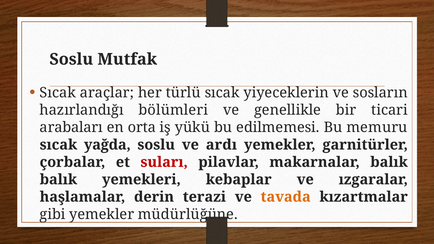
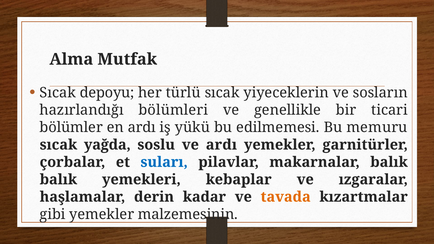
Soslu at (71, 59): Soslu -> Alma
araçlar: araçlar -> depoyu
arabaları: arabaları -> bölümler
en orta: orta -> ardı
suları colour: red -> blue
terazi: terazi -> kadar
müdürlüğüne: müdürlüğüne -> malzemesinin
